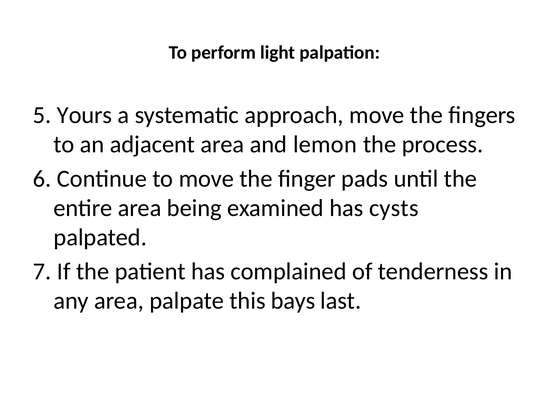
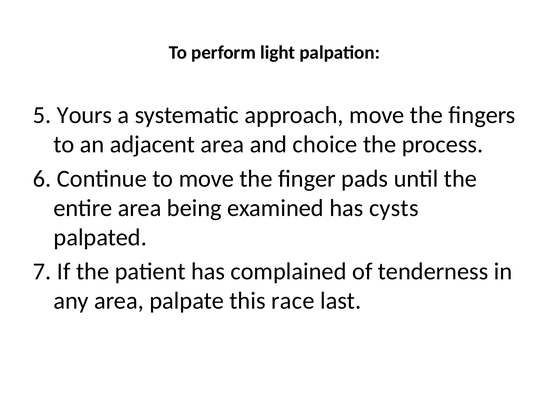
lemon: lemon -> choice
bays: bays -> race
